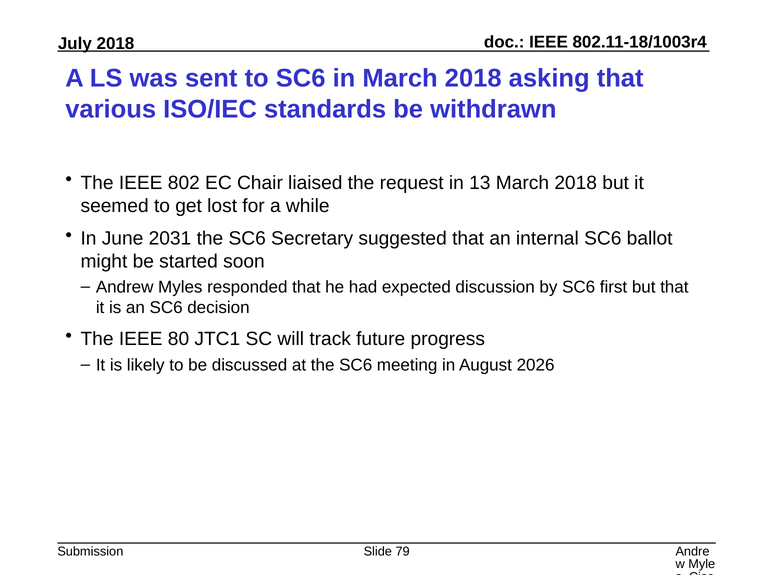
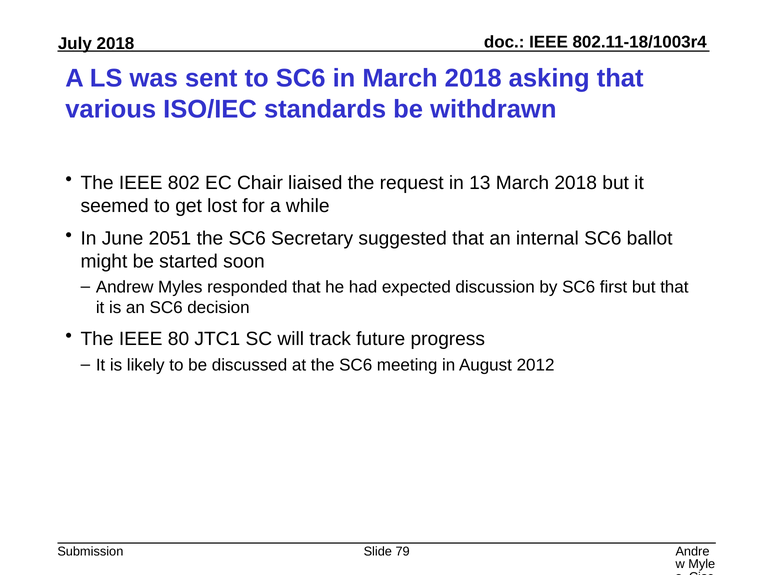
2031: 2031 -> 2051
2026: 2026 -> 2012
